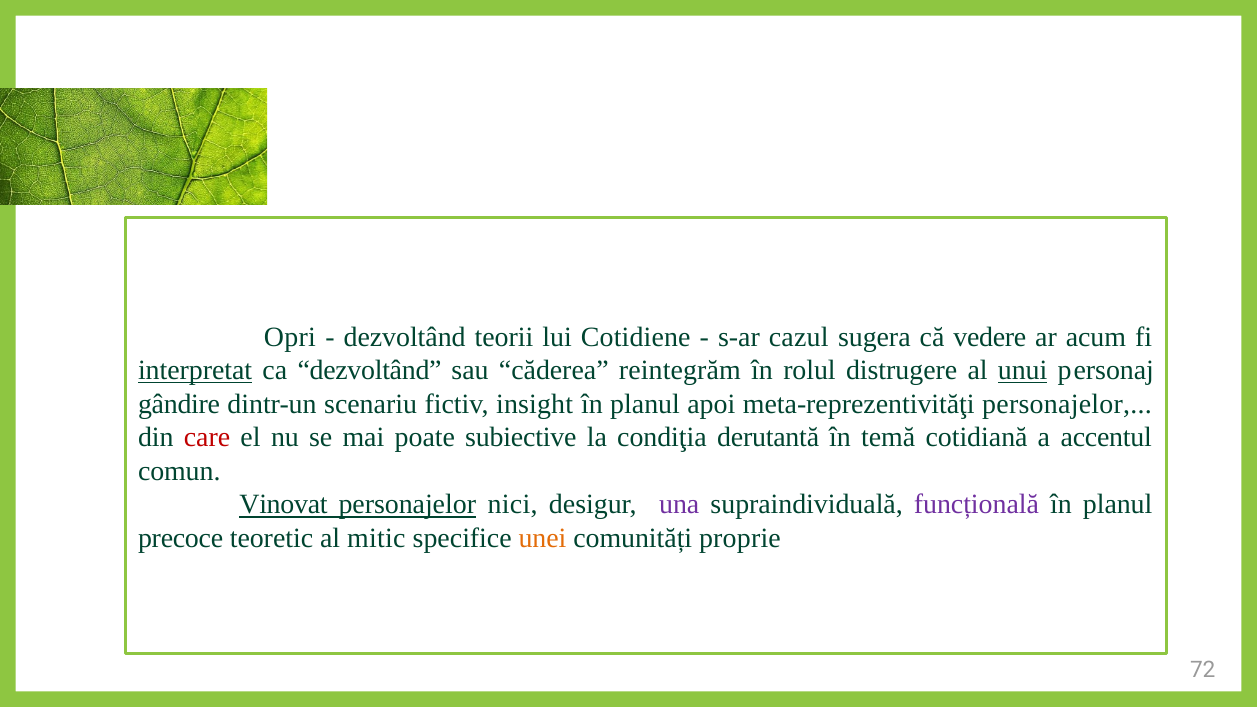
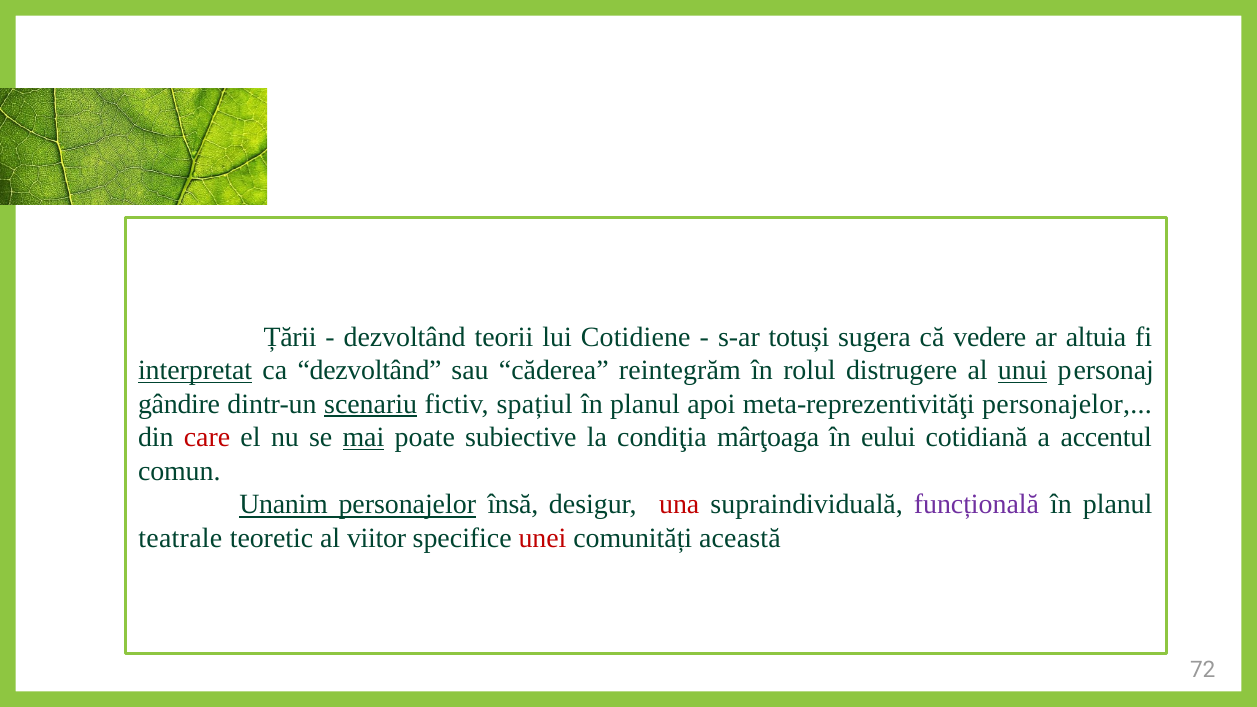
Opri: Opri -> Țării
cazul: cazul -> totuși
acum: acum -> altuia
scenariu underline: none -> present
insight: insight -> spațiul
mai underline: none -> present
derutantă: derutantă -> mârţoaga
temă: temă -> eului
Vinovat: Vinovat -> Unanim
nici: nici -> însă
una colour: purple -> red
precoce: precoce -> teatrale
mitic: mitic -> viitor
unei colour: orange -> red
proprie: proprie -> această
